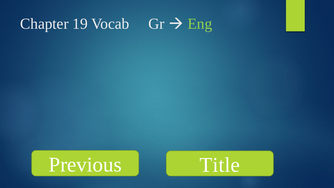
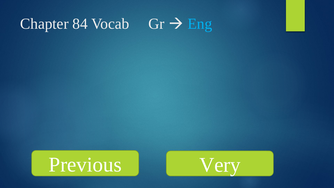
19: 19 -> 84
Eng colour: light green -> light blue
Title: Title -> Very
